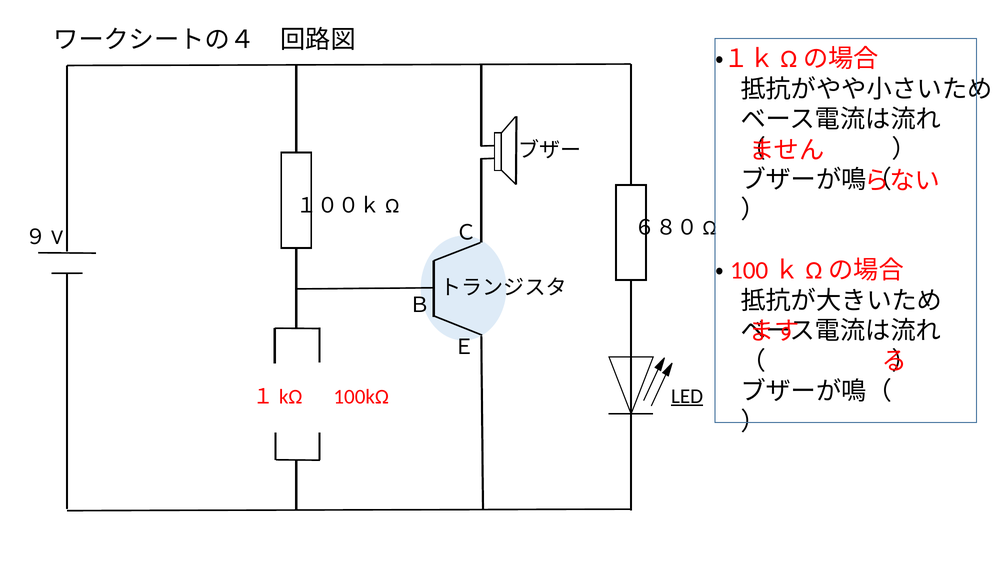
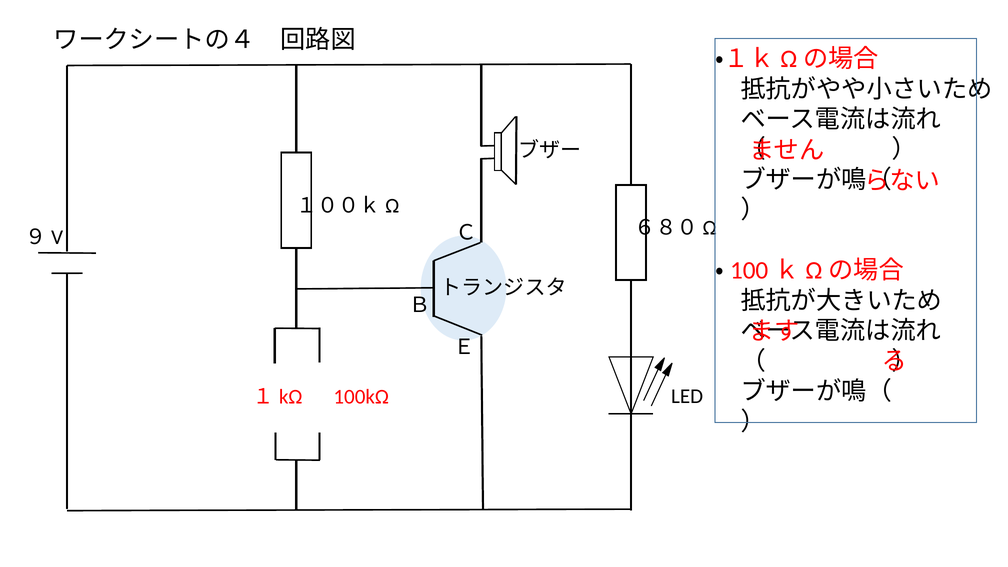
LED underline: present -> none
